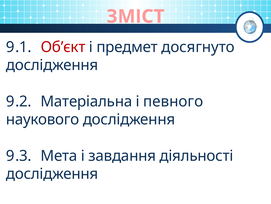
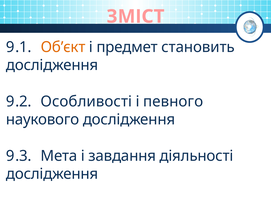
Об’єкт colour: red -> orange
досягнуто: досягнуто -> становить
Матеріальна: Матеріальна -> Особливості
